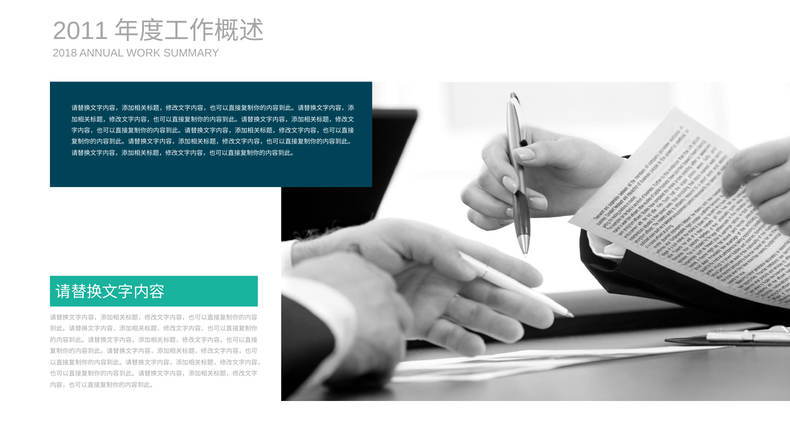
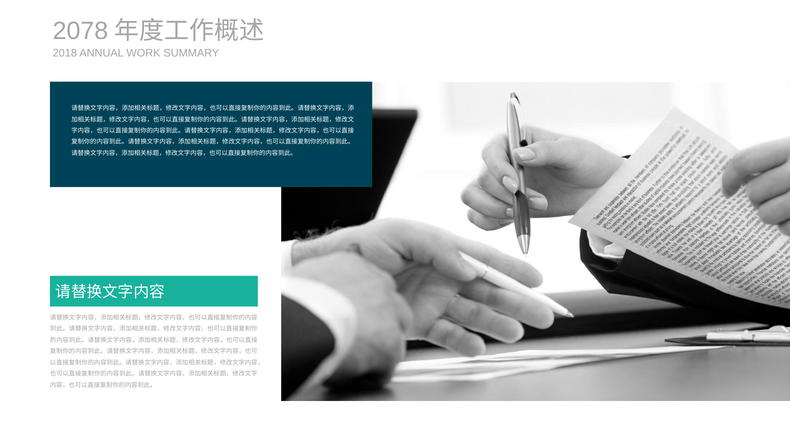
2011: 2011 -> 2078
